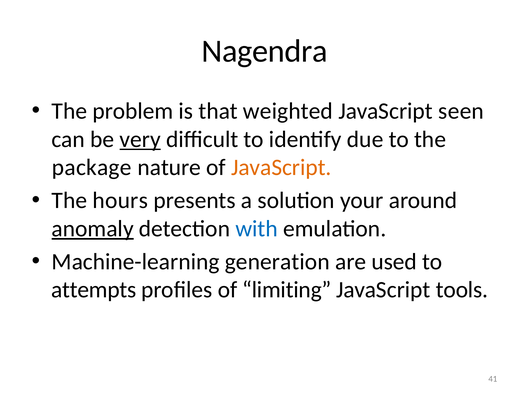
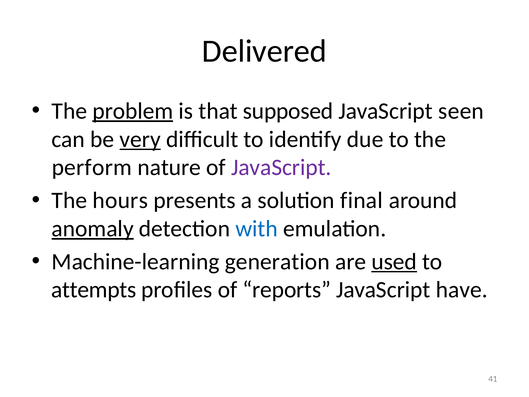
Nagendra: Nagendra -> Delivered
problem underline: none -> present
weighted: weighted -> supposed
package: package -> perform
JavaScript at (281, 167) colour: orange -> purple
your: your -> final
used underline: none -> present
limiting: limiting -> reports
tools: tools -> have
